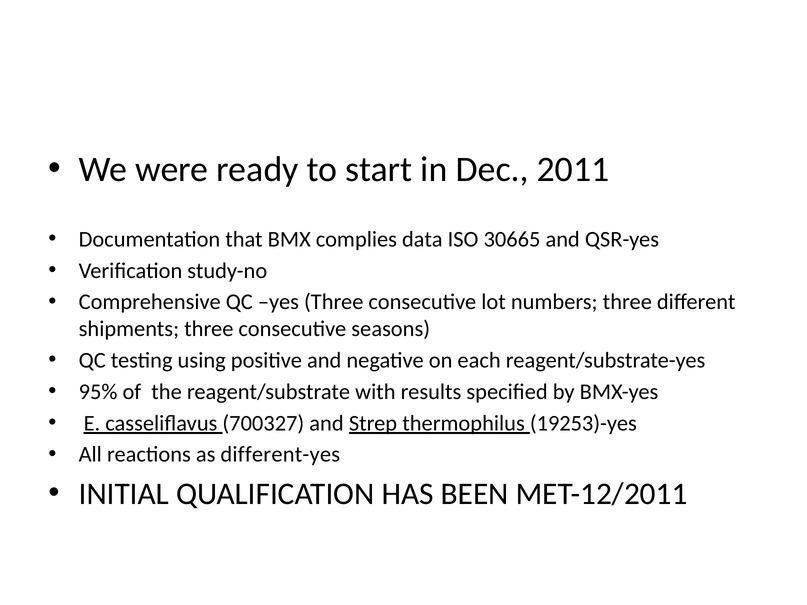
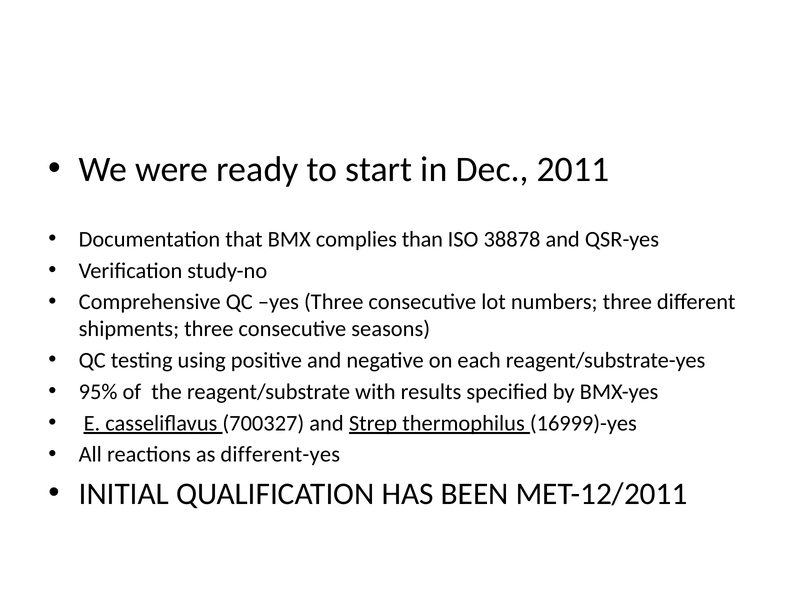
data: data -> than
30665: 30665 -> 38878
19253)-yes: 19253)-yes -> 16999)-yes
